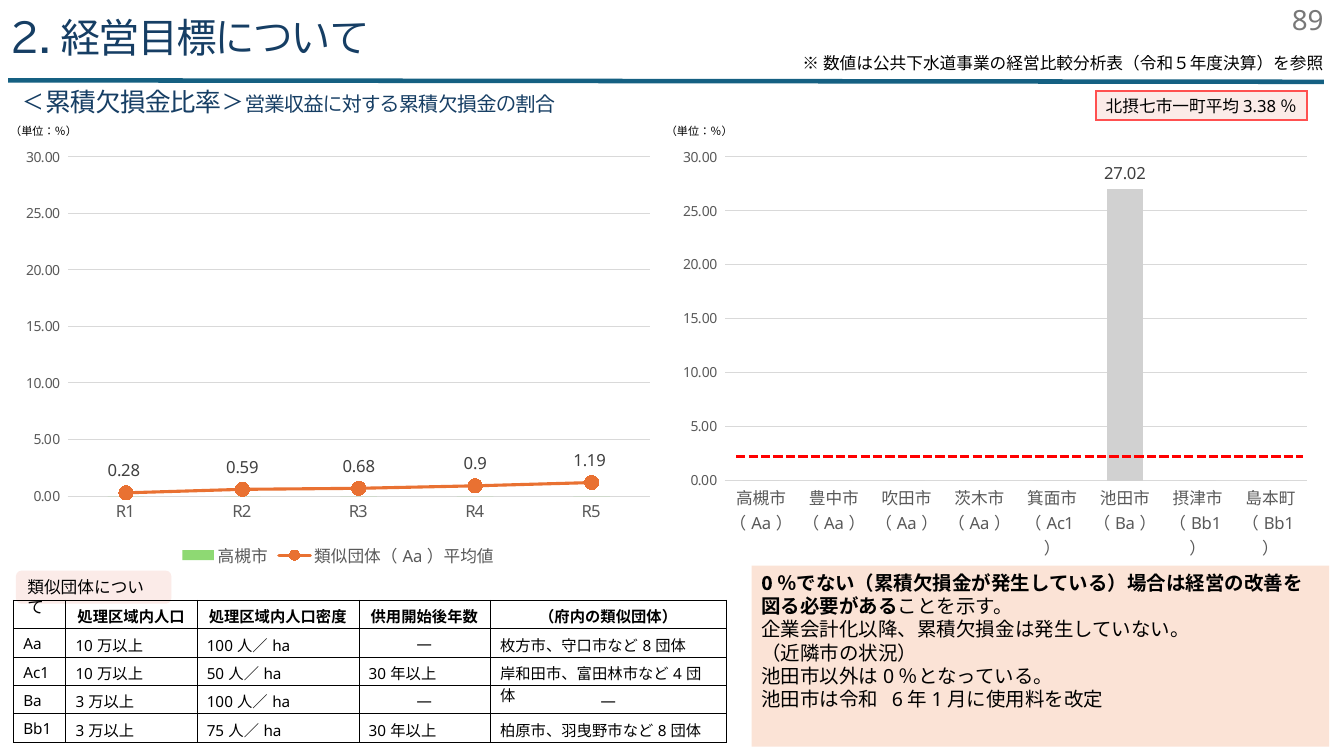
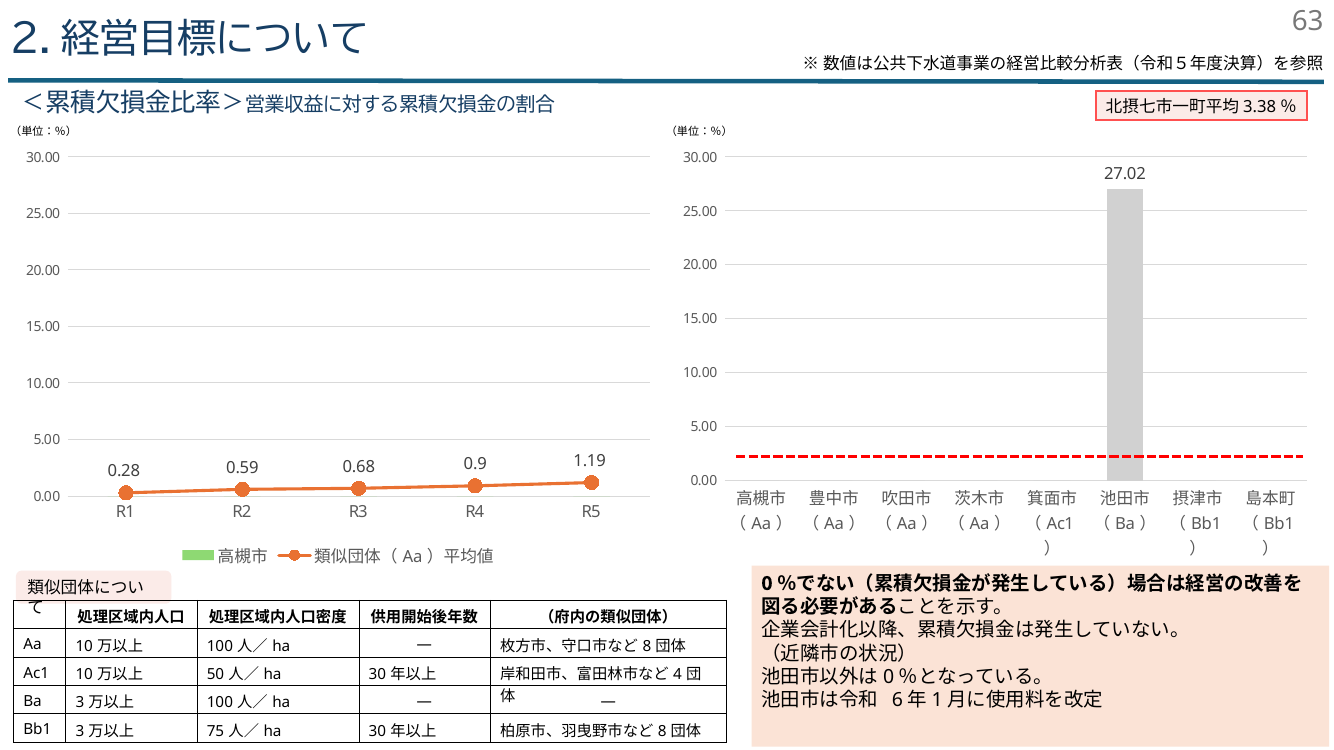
89: 89 -> 63
